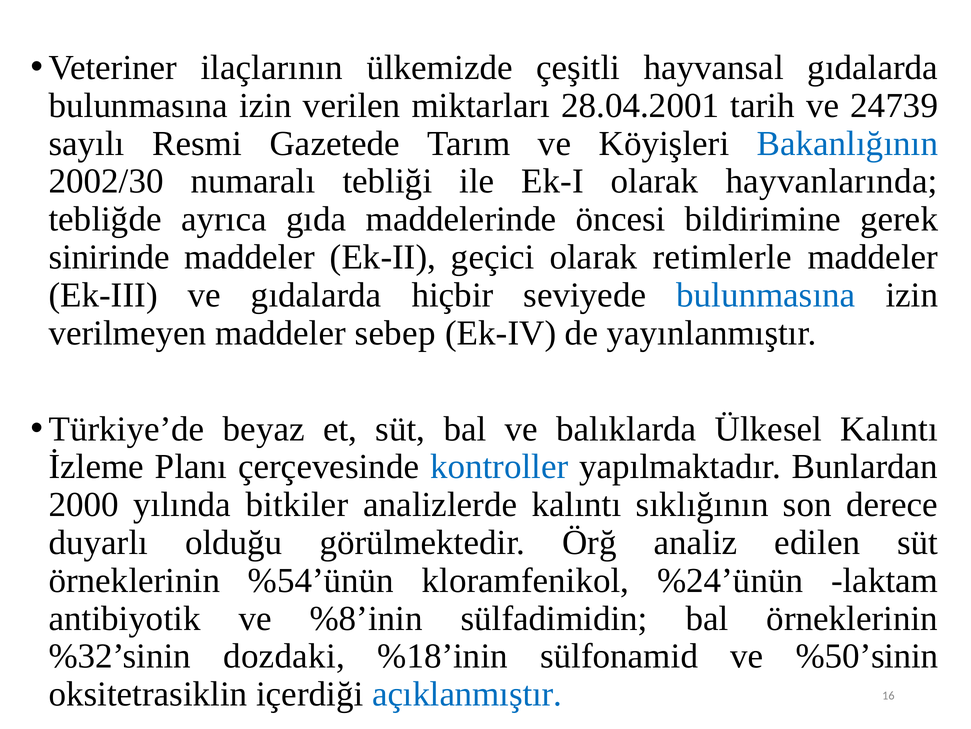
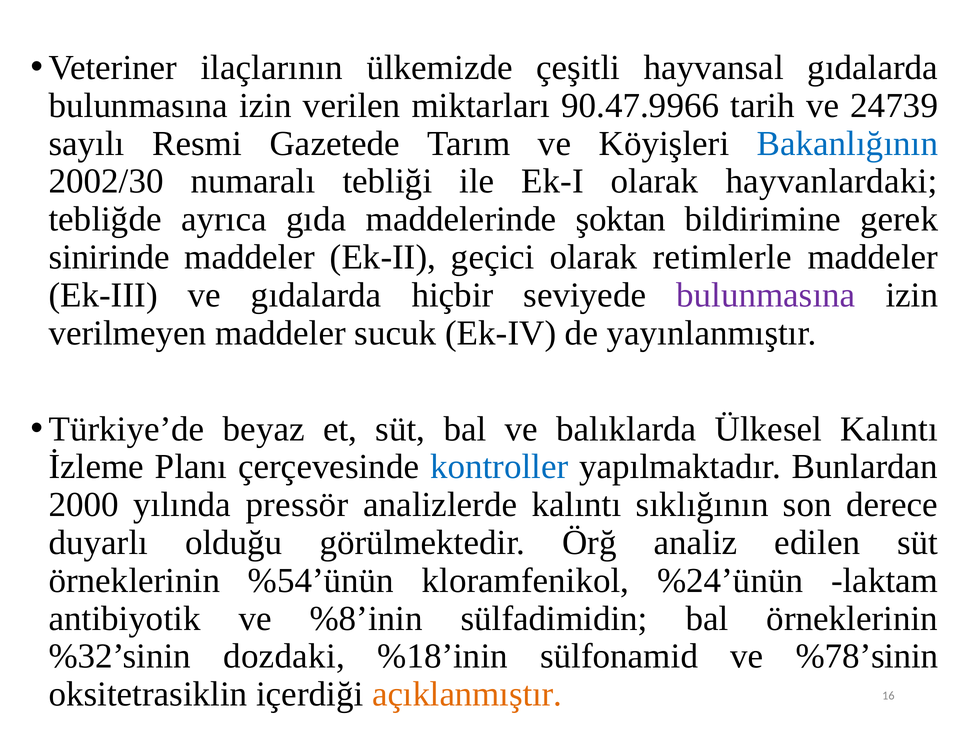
28.04.2001: 28.04.2001 -> 90.47.9966
hayvanlarında: hayvanlarında -> hayvanlardaki
öncesi: öncesi -> şoktan
bulunmasına at (766, 295) colour: blue -> purple
sebep: sebep -> sucuk
bitkiler: bitkiler -> pressör
%50’sinin: %50’sinin -> %78’sinin
açıklanmıştır colour: blue -> orange
